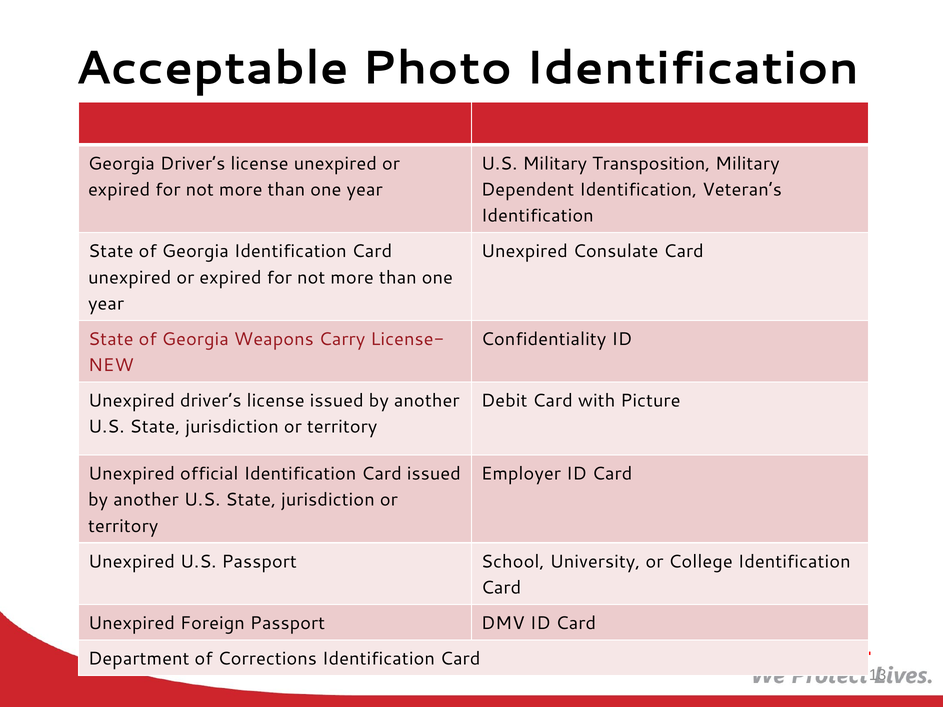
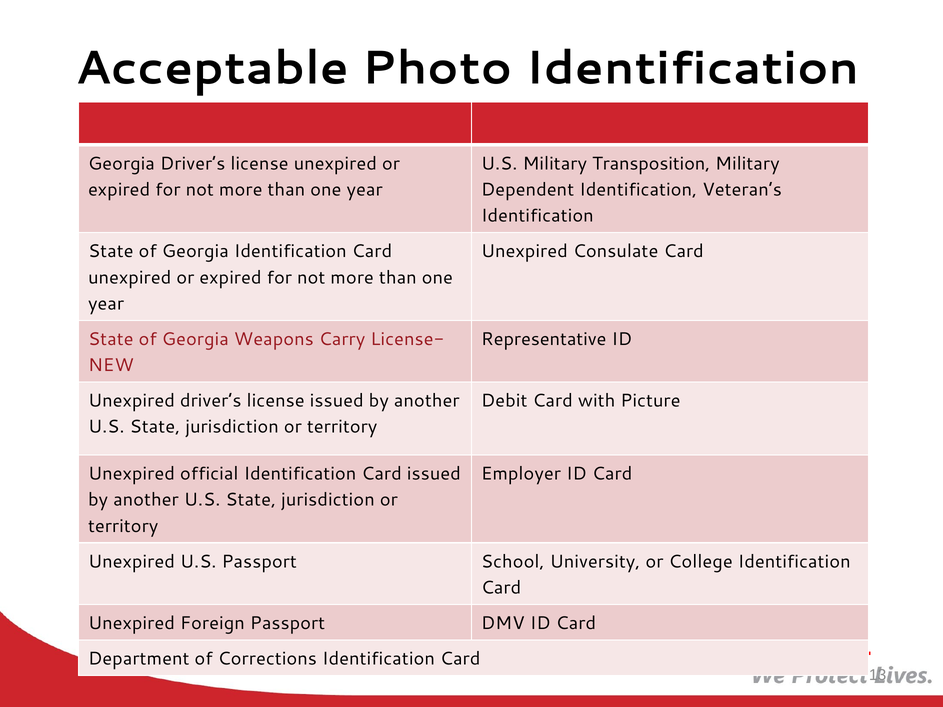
Confidentiality: Confidentiality -> Representative
